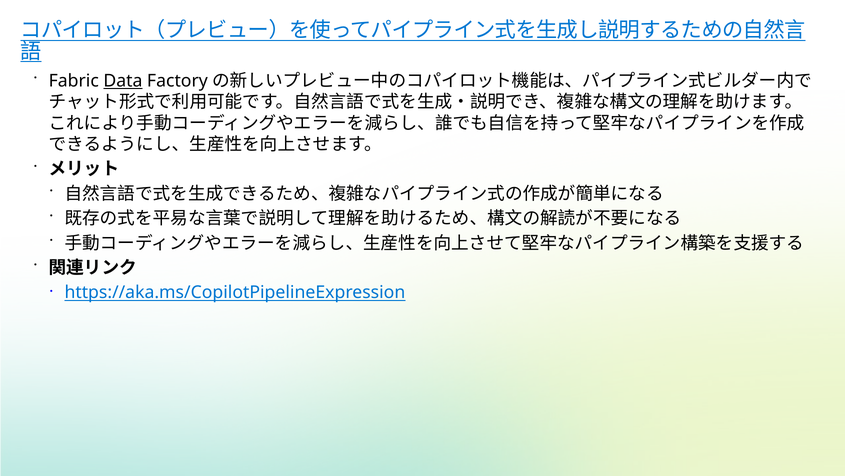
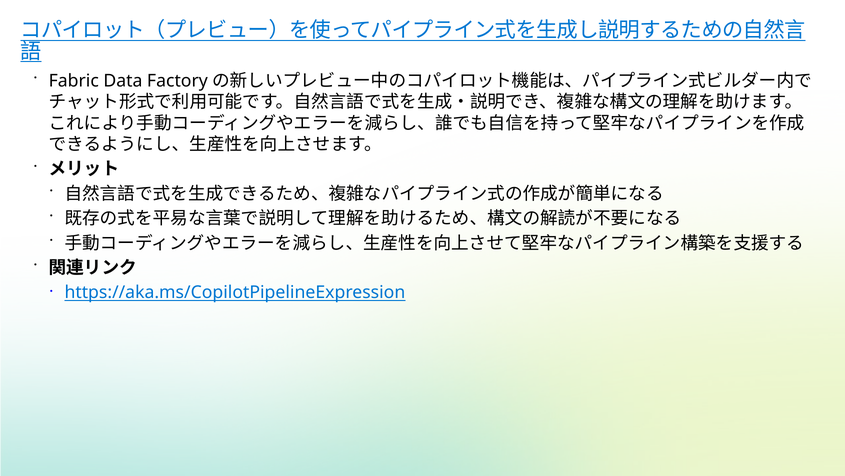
Data underline: present -> none
